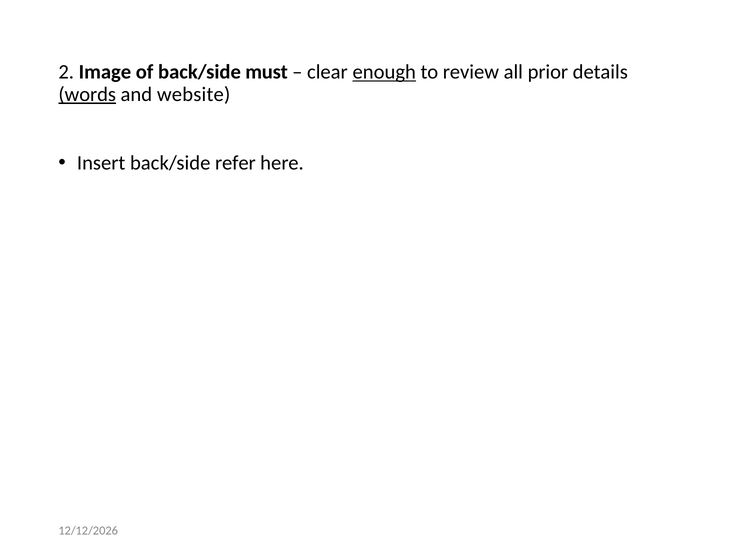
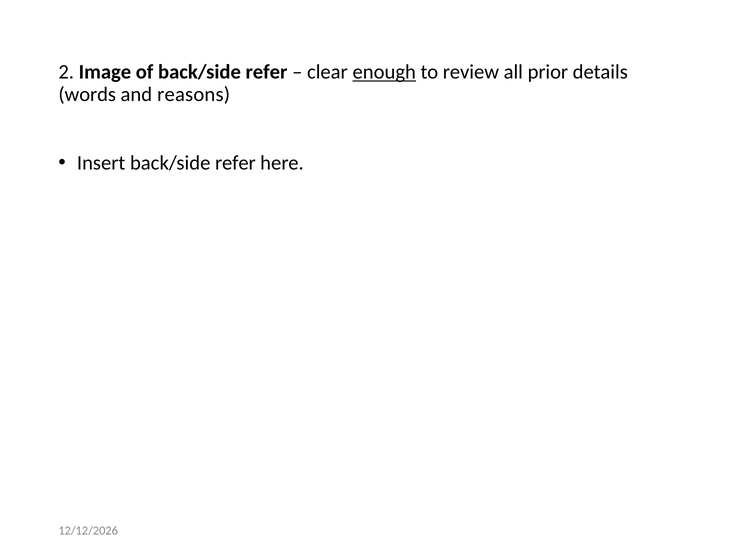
of back/side must: must -> refer
words underline: present -> none
website: website -> reasons
